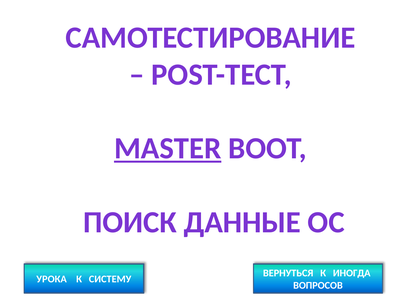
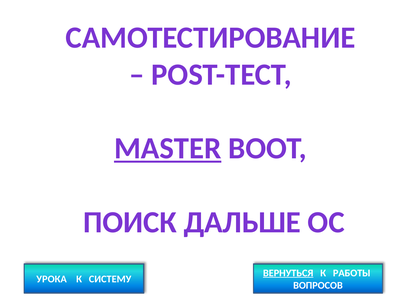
ДАННЫЕ: ДАННЫЕ -> ДАЛЬШЕ
ВЕРНУТЬСЯ underline: none -> present
ИНОГДА: ИНОГДА -> РАБОТЫ
